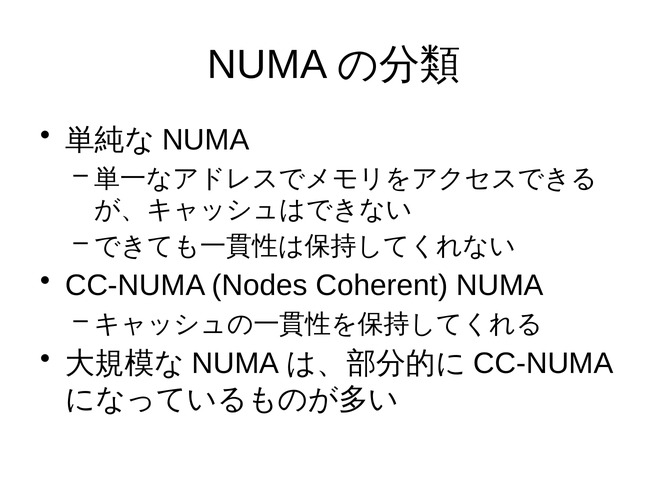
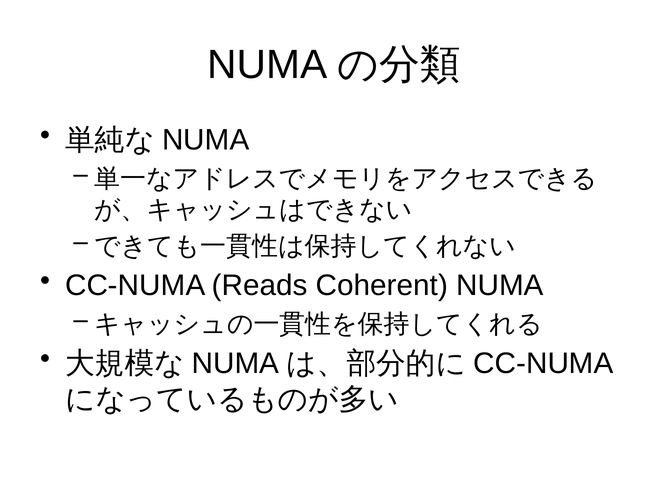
Nodes: Nodes -> Reads
